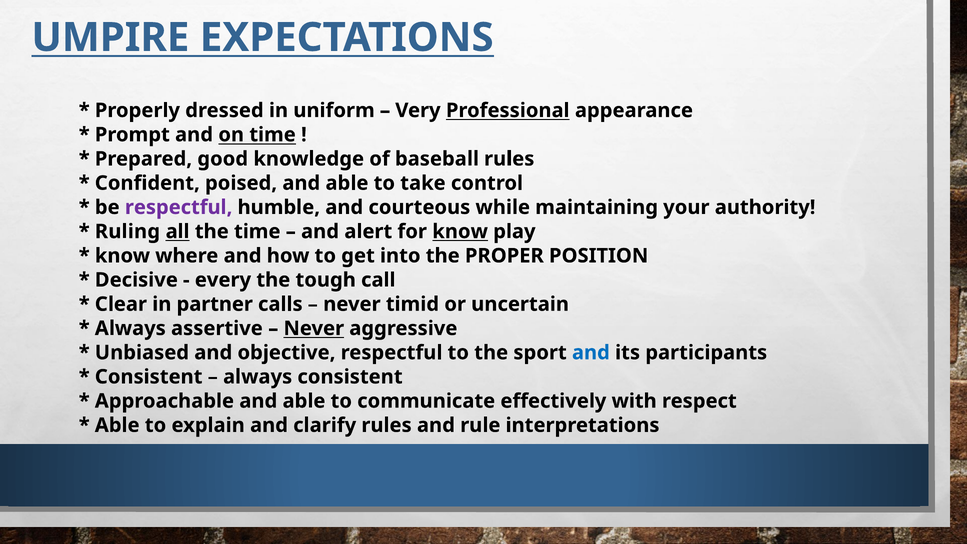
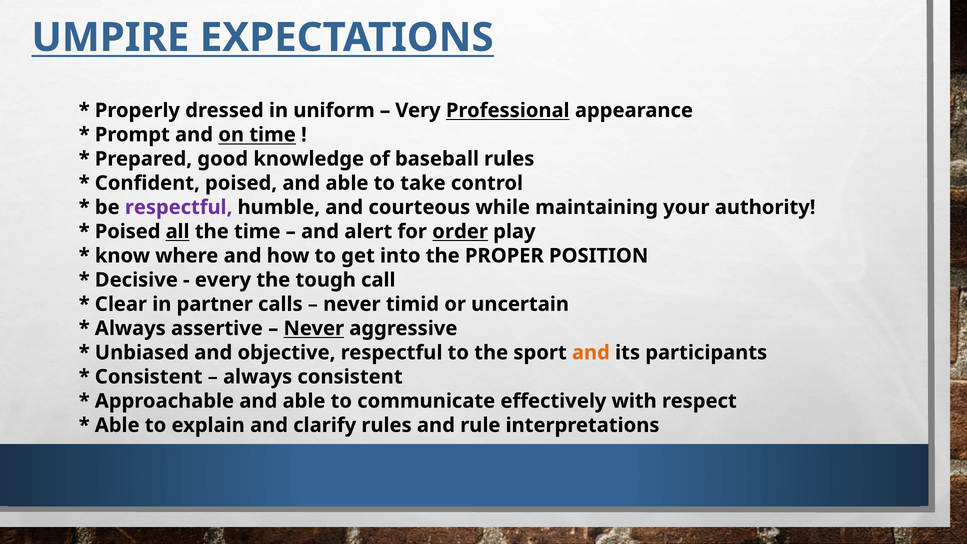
Ruling at (127, 232): Ruling -> Poised
for know: know -> order
and at (591, 353) colour: blue -> orange
